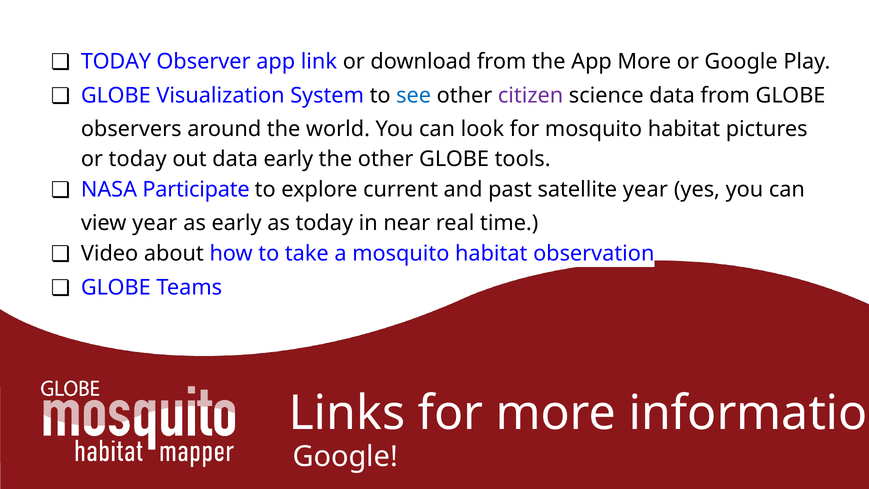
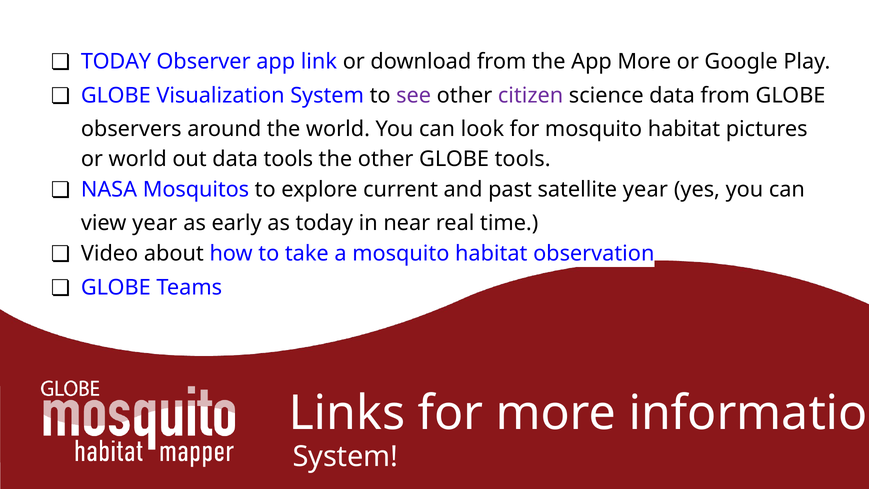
see colour: blue -> purple
or today: today -> world
data early: early -> tools
Participate: Participate -> Mosquitos
Google at (345, 456): Google -> System
